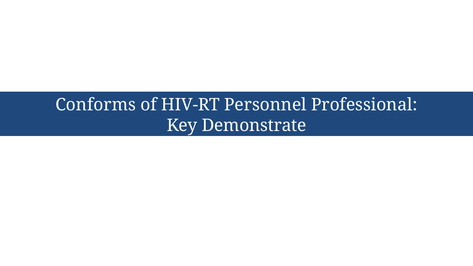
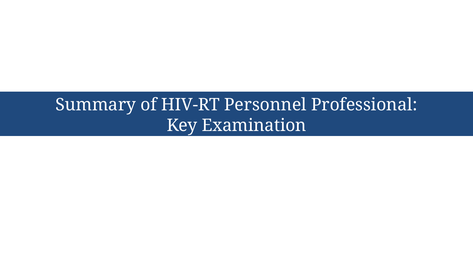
Conforms: Conforms -> Summary
Demonstrate: Demonstrate -> Examination
